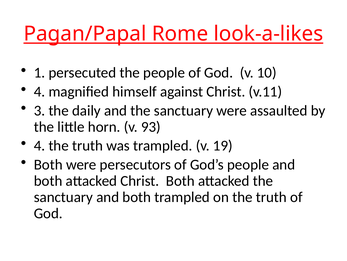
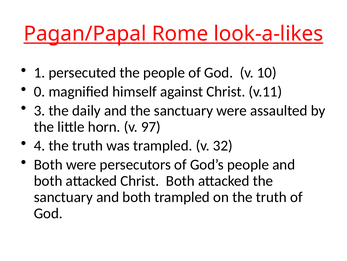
4 at (39, 91): 4 -> 0
93: 93 -> 97
19: 19 -> 32
